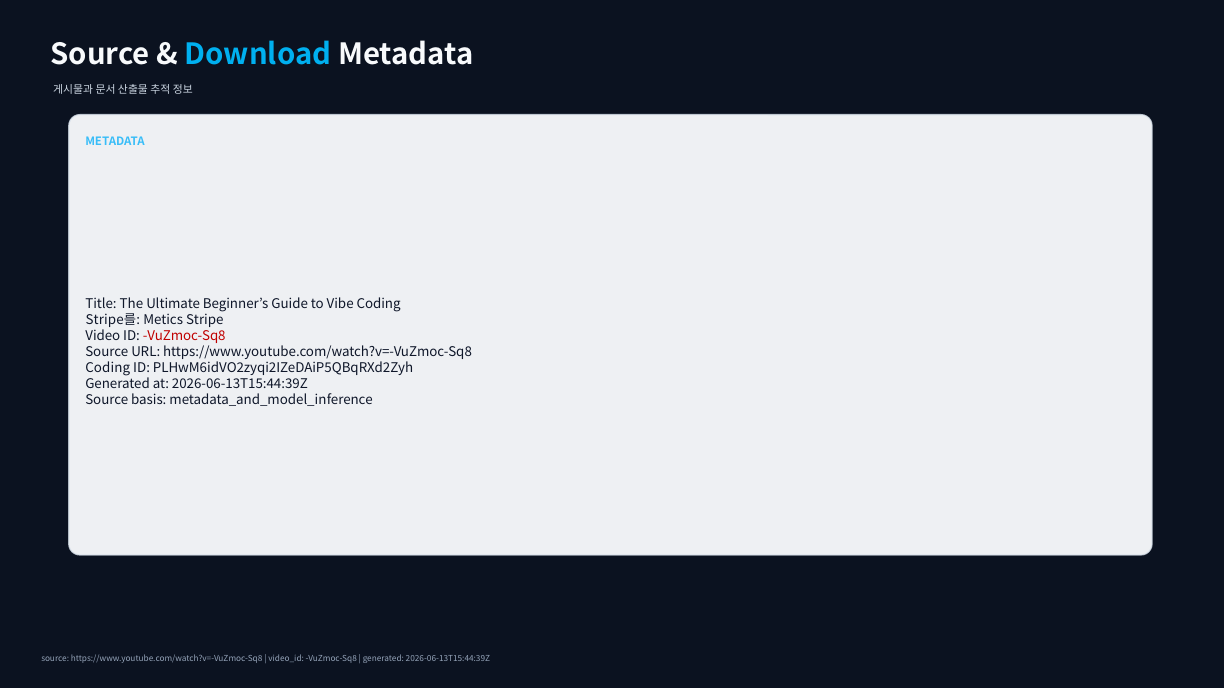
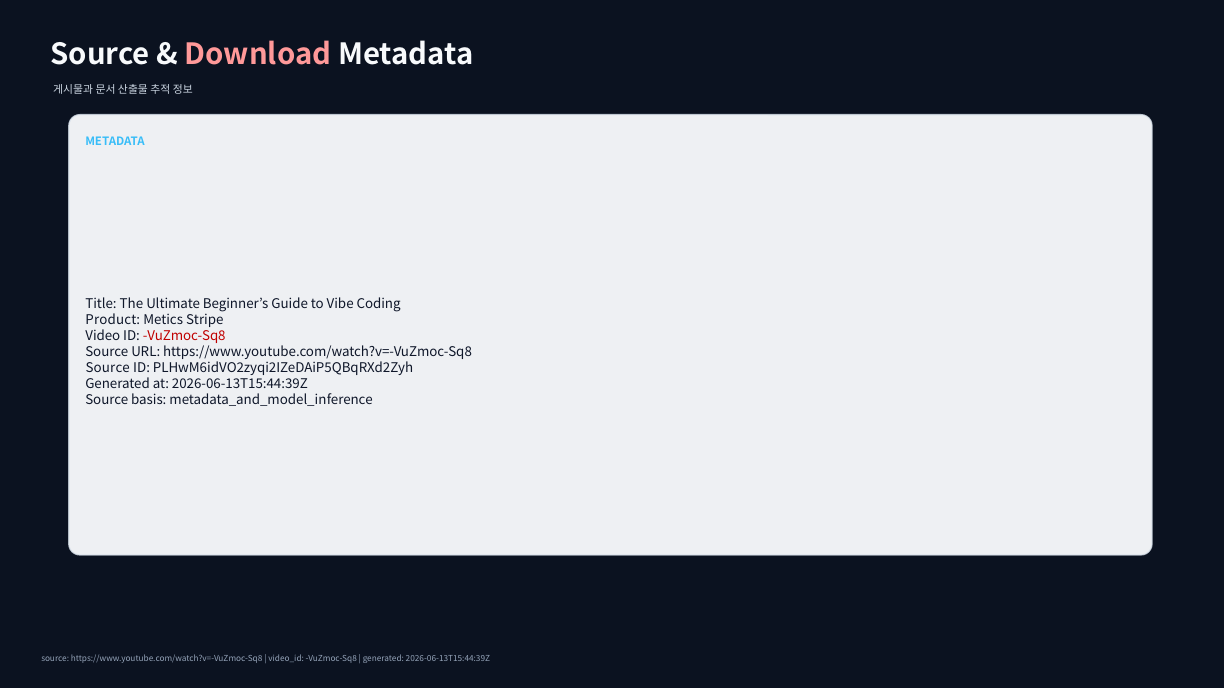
Download colour: light blue -> pink
Stripe를: Stripe를 -> Product
Coding at (108, 368): Coding -> Source
